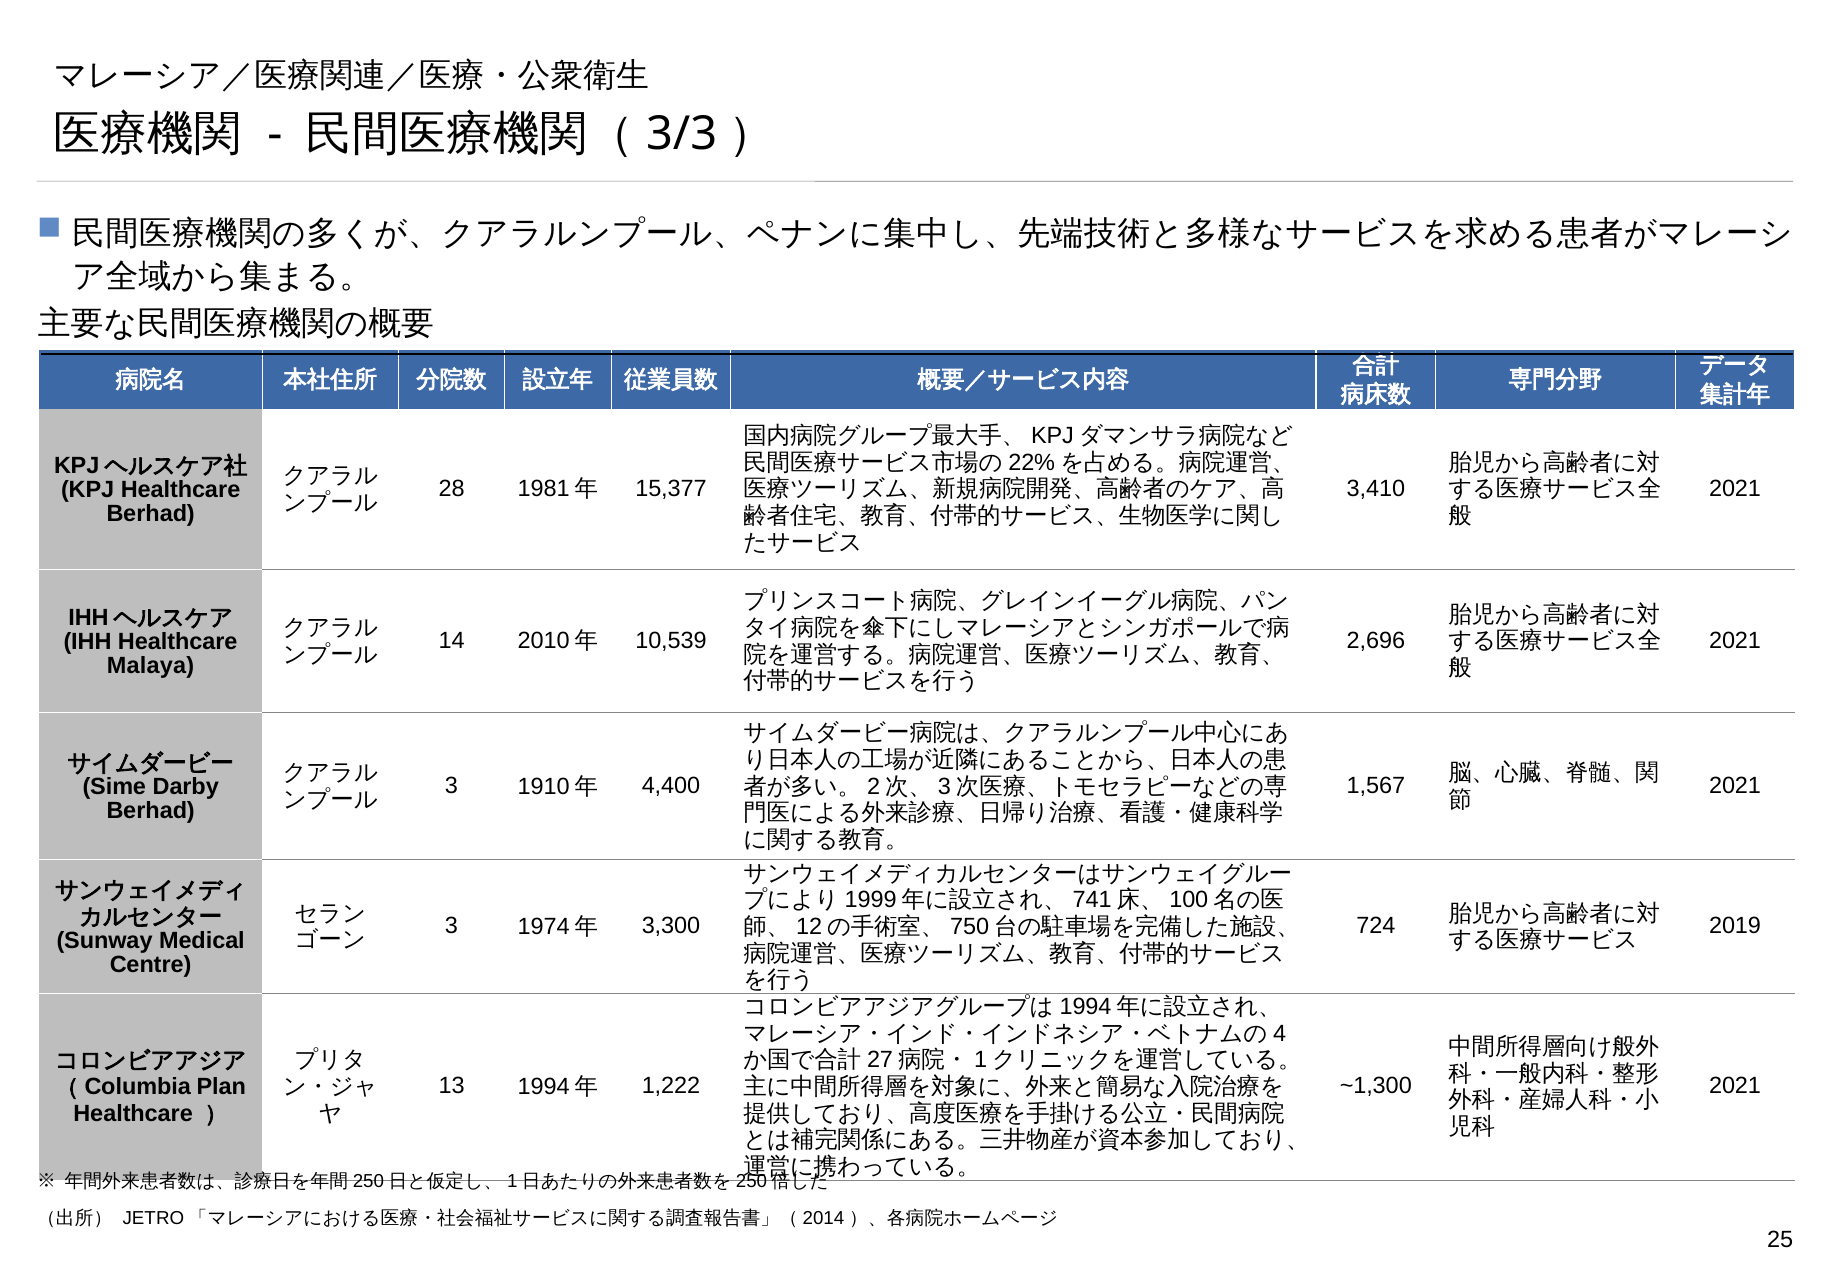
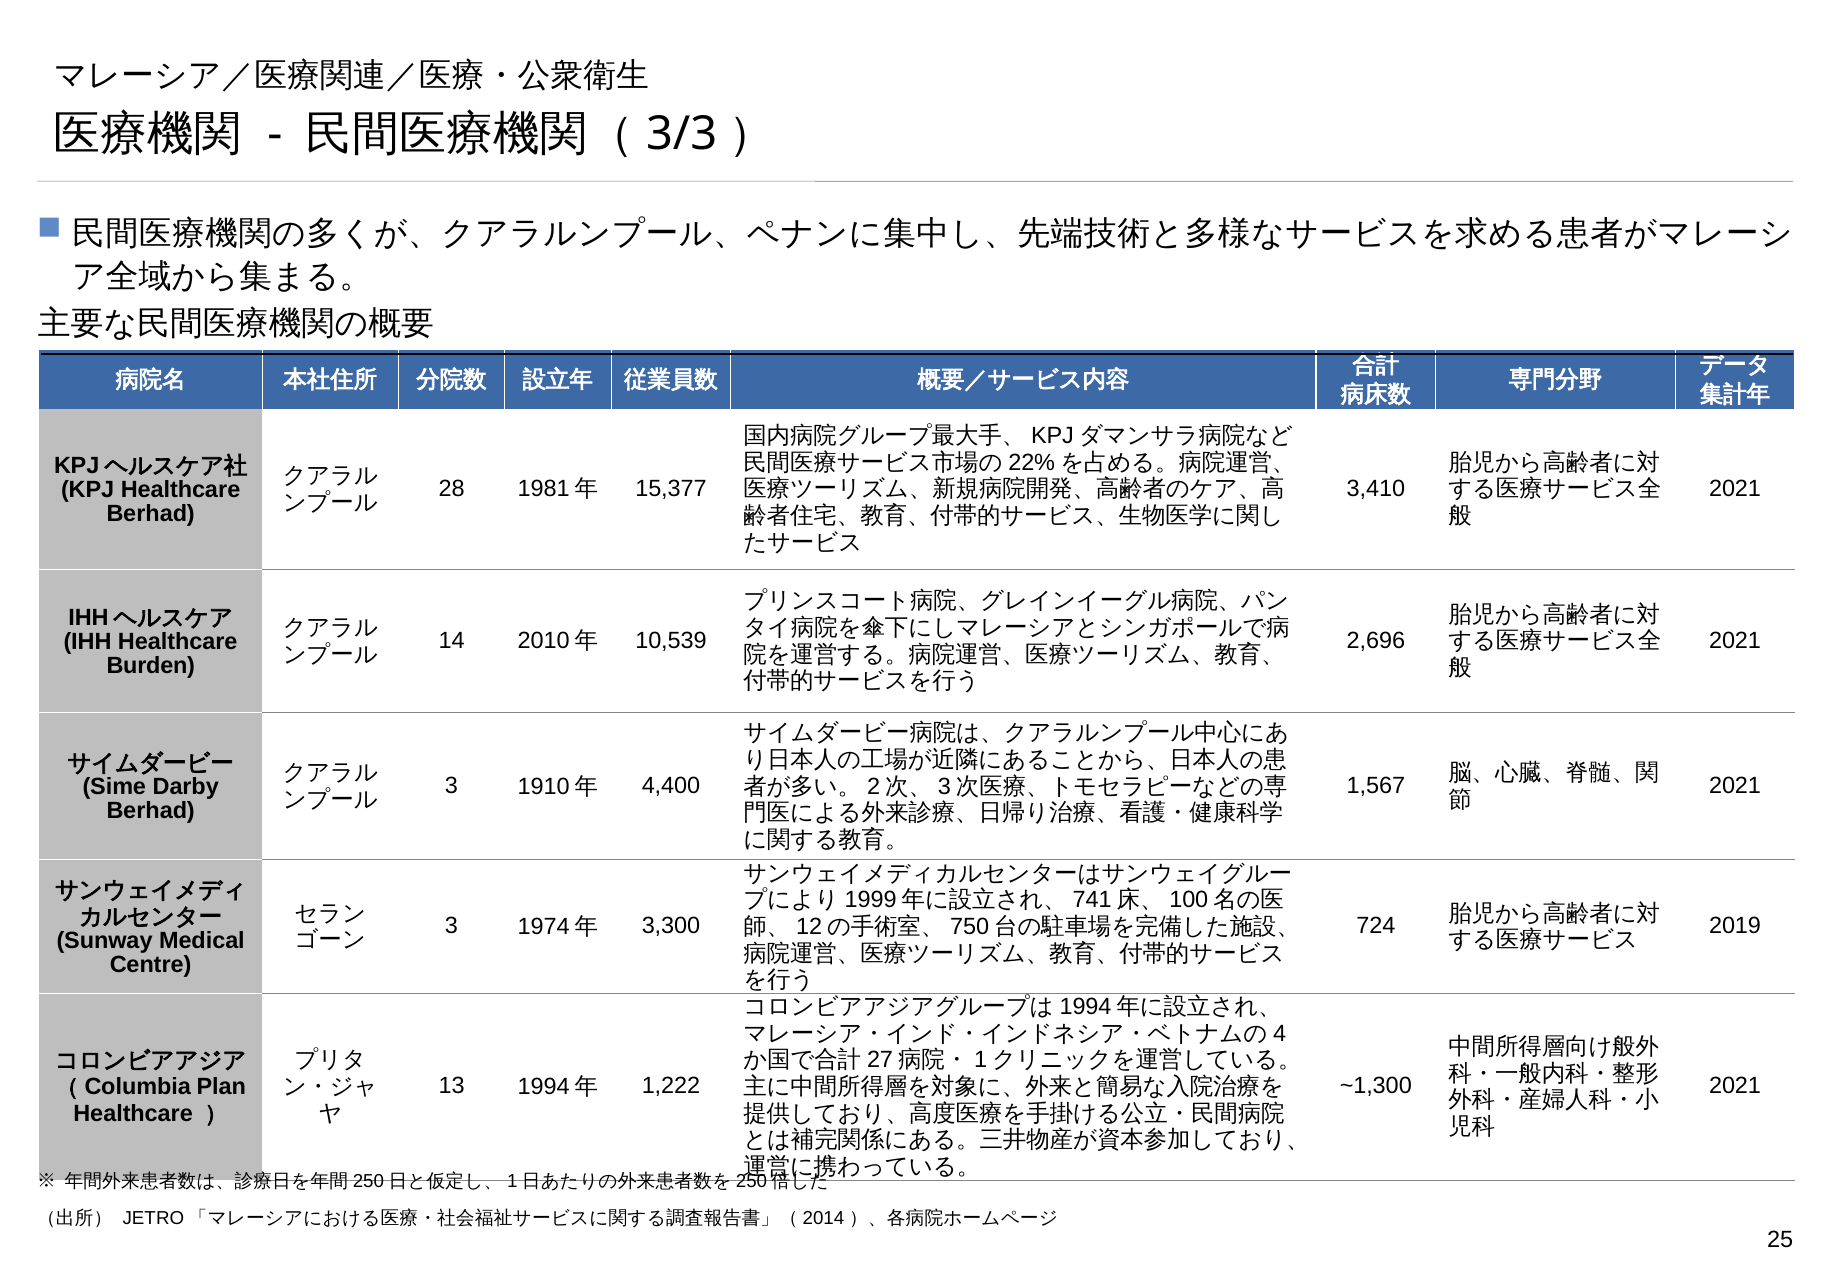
Malaya: Malaya -> Burden
